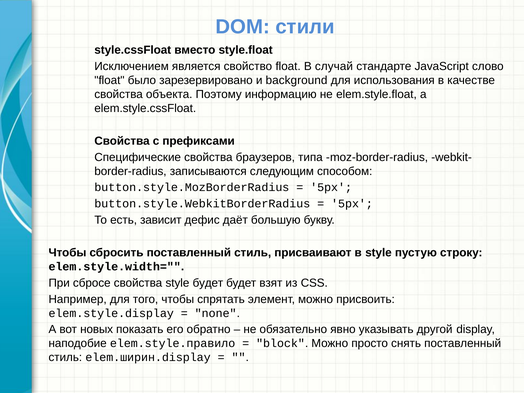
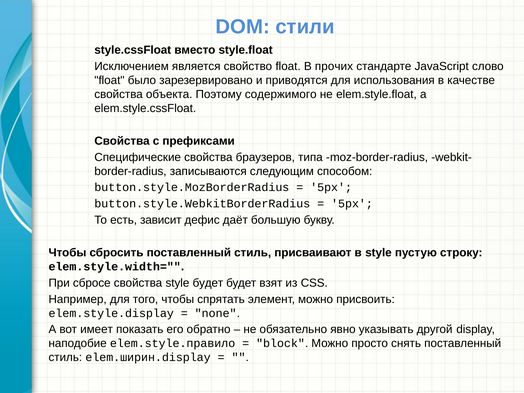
случай: случай -> прочих
background: background -> приводятся
информацию: информацию -> содержимого
новых: новых -> имеет
